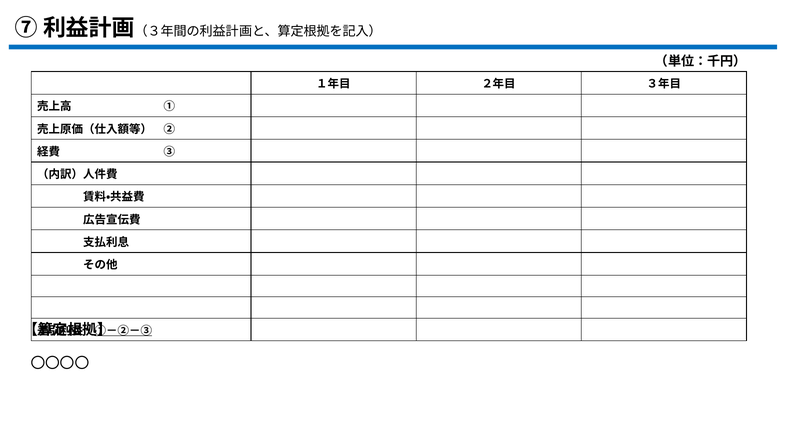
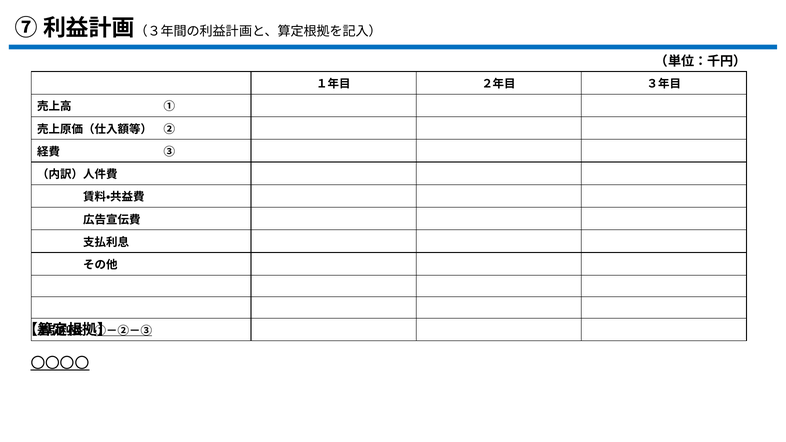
〇〇〇〇 underline: none -> present
